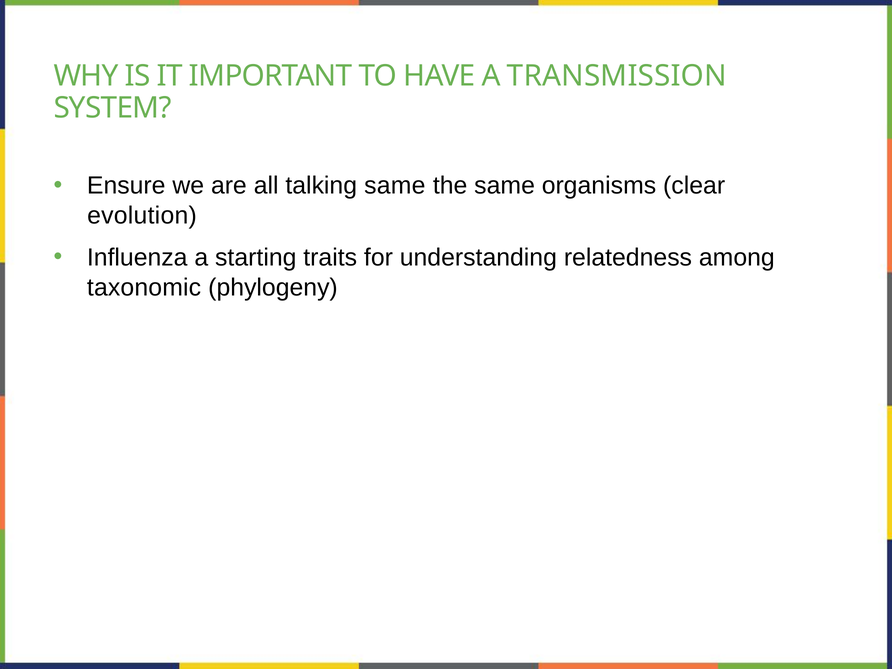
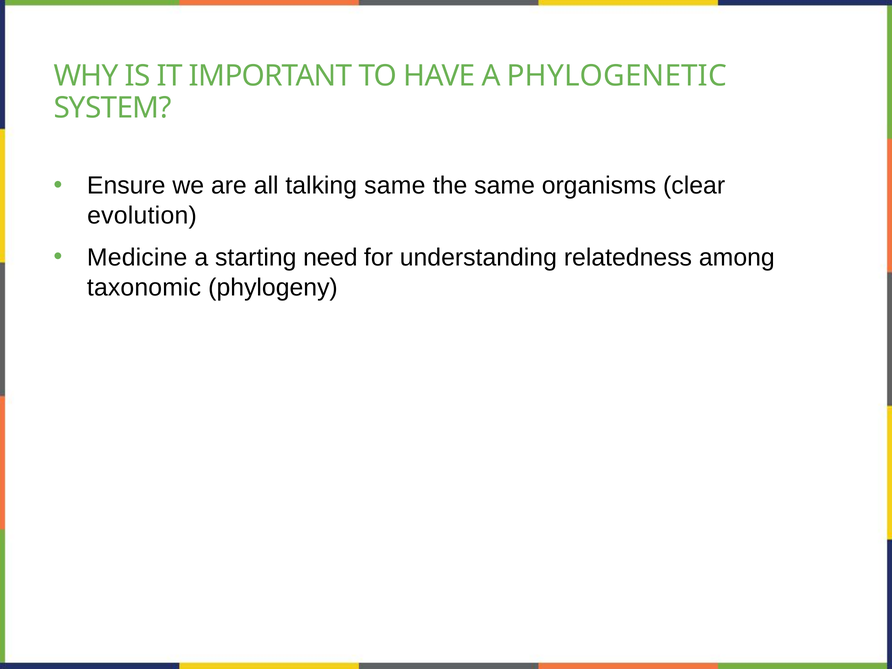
TRANSMISSION: TRANSMISSION -> PHYLOGENETIC
Influenza: Influenza -> Medicine
traits: traits -> need
